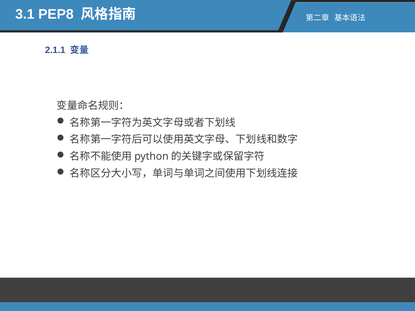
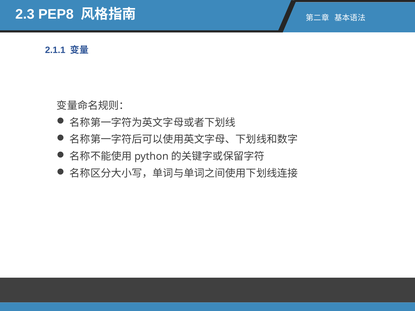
3.1: 3.1 -> 2.3
